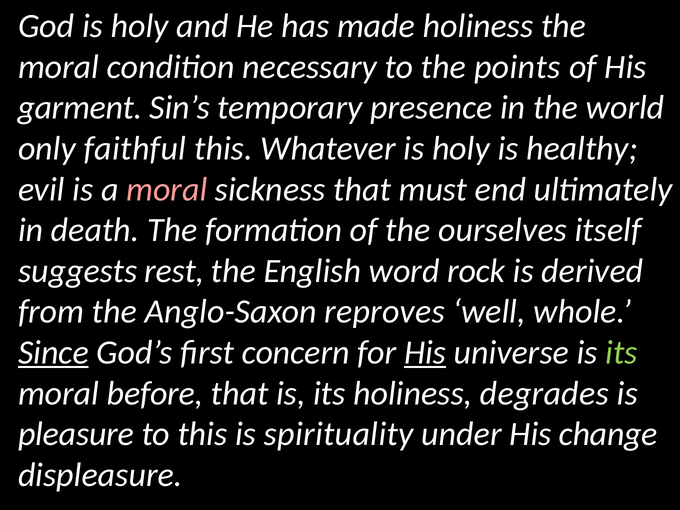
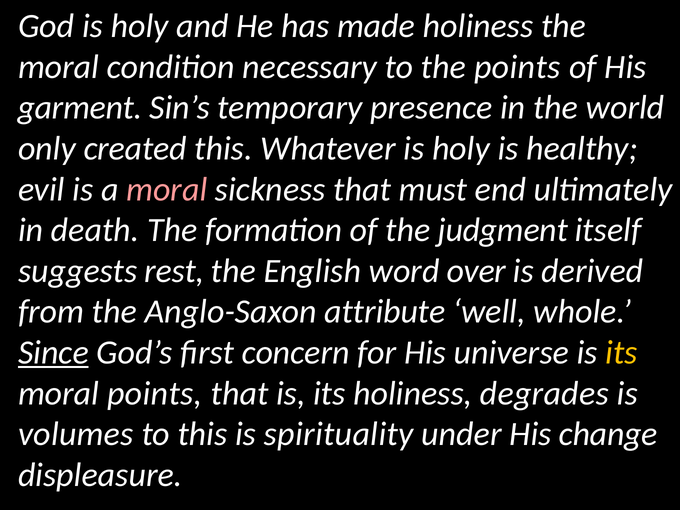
faithful: faithful -> created
ourselves: ourselves -> judgment
rock: rock -> over
reproves: reproves -> attribute
His at (425, 352) underline: present -> none
its at (621, 352) colour: light green -> yellow
moral before: before -> points
pleasure: pleasure -> volumes
